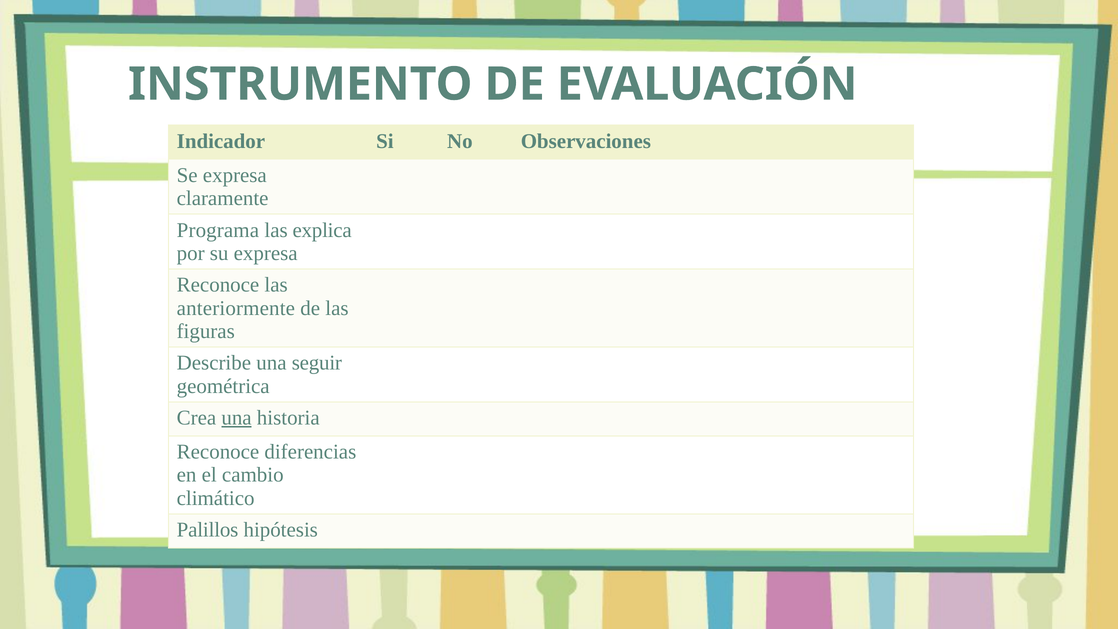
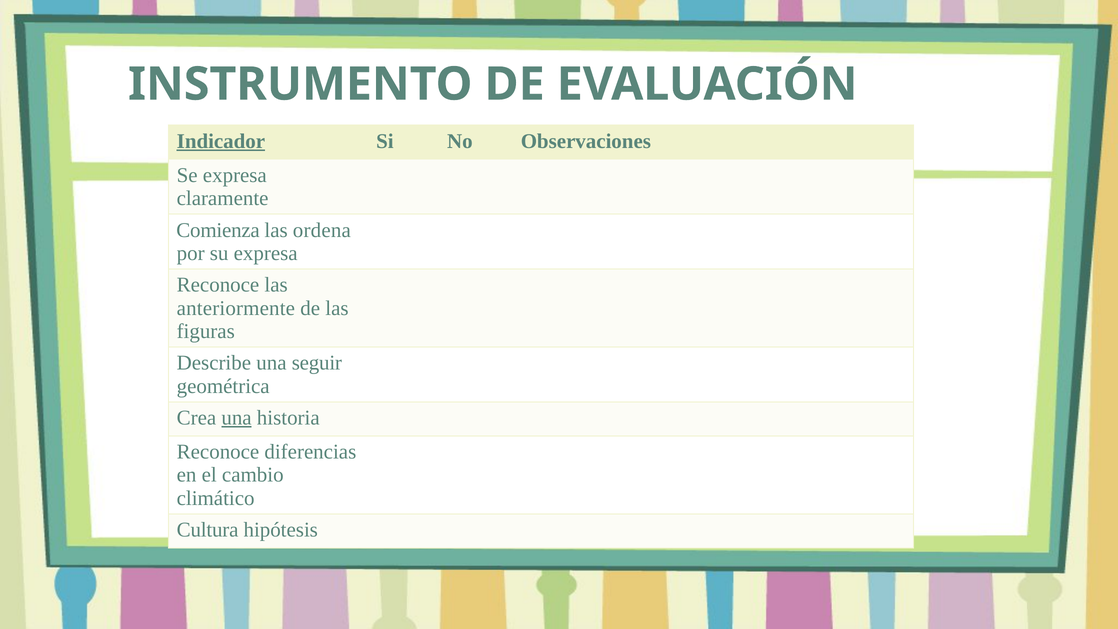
Indicador underline: none -> present
Programa: Programa -> Comienza
explica: explica -> ordena
Palillos: Palillos -> Cultura
